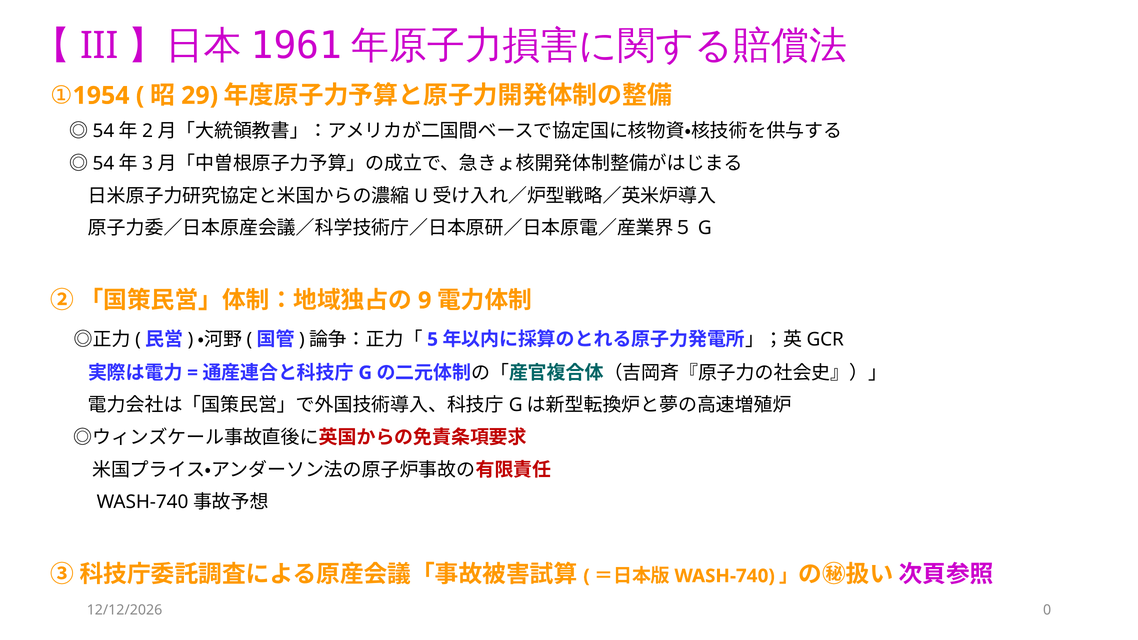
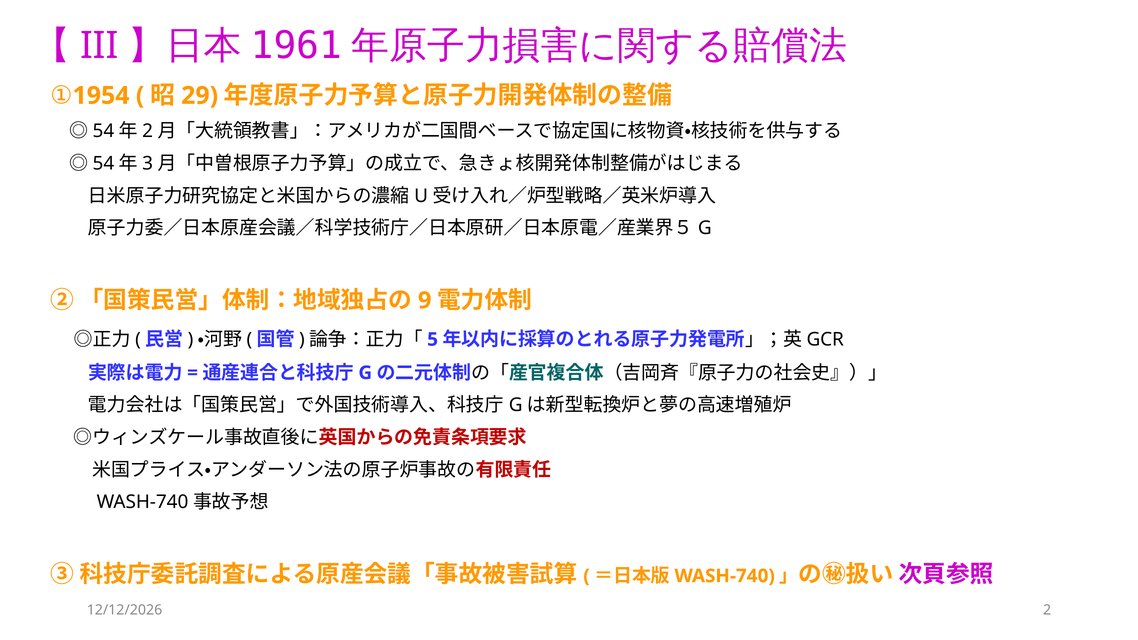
0: 0 -> 2
